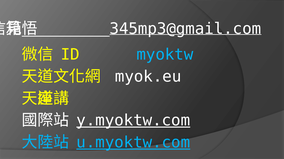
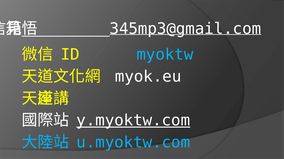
u.myoktw.com underline: present -> none
